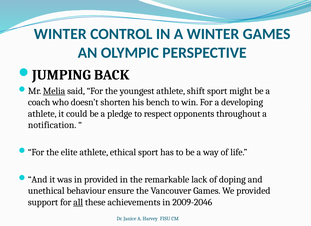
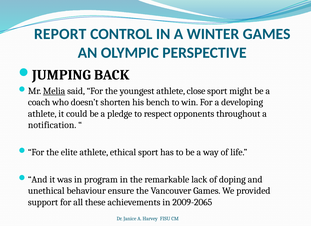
WINTER at (60, 34): WINTER -> REPORT
shift: shift -> close
in provided: provided -> program
all underline: present -> none
2009-2046: 2009-2046 -> 2009-2065
